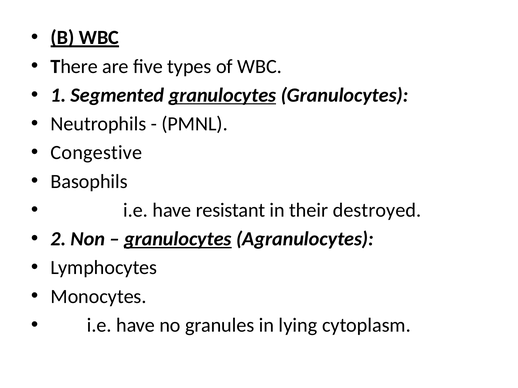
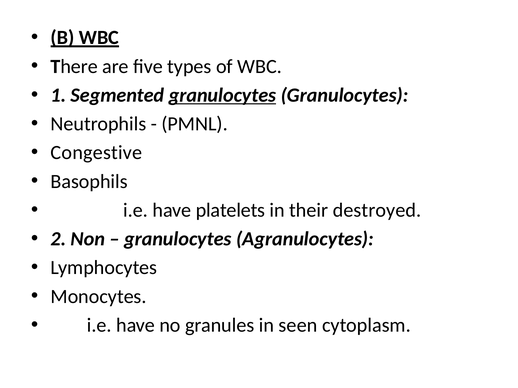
resistant: resistant -> platelets
granulocytes at (178, 239) underline: present -> none
lying: lying -> seen
